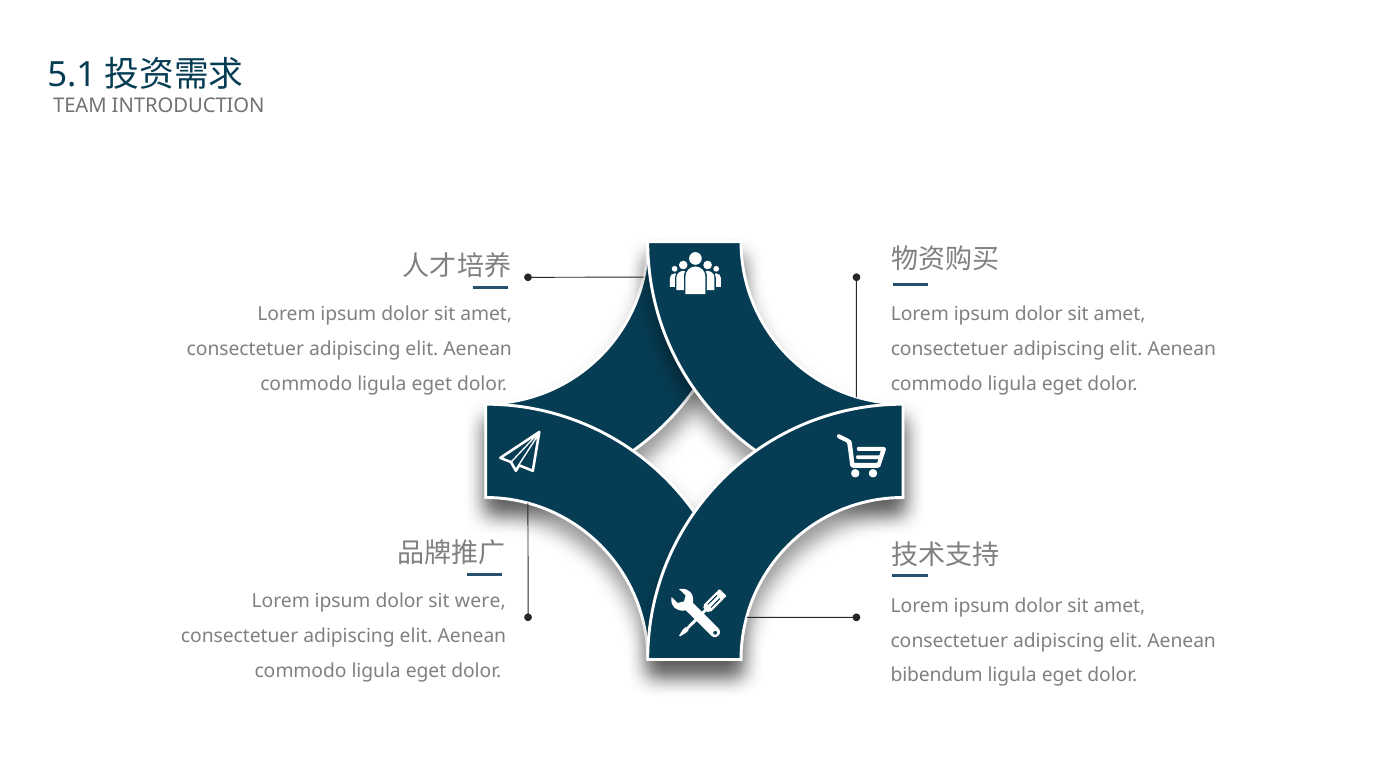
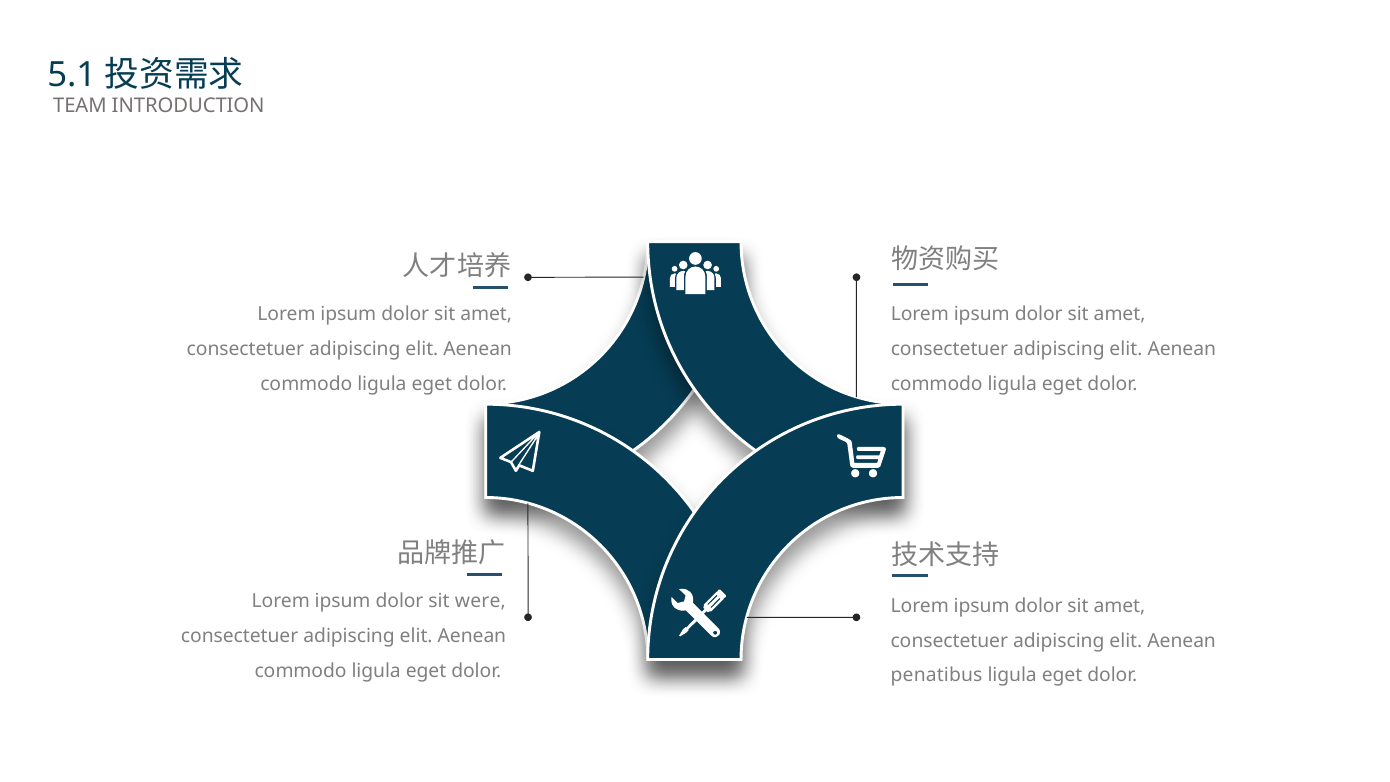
bibendum: bibendum -> penatibus
